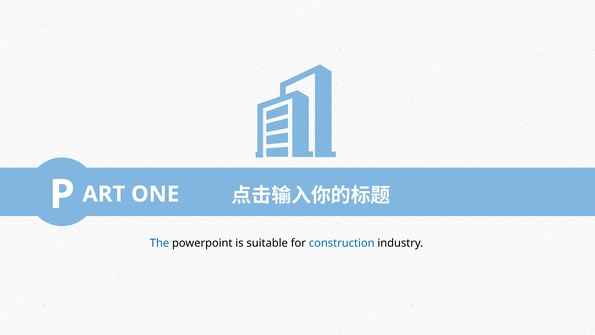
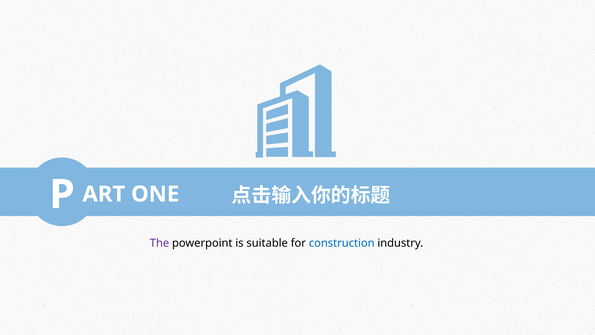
The colour: blue -> purple
